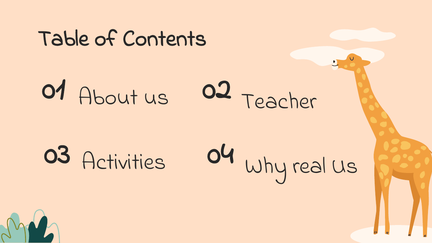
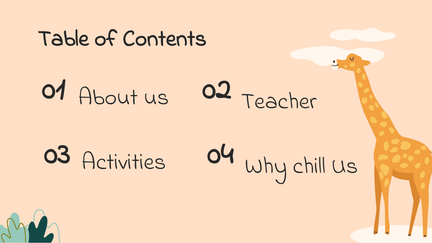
real: real -> chill
